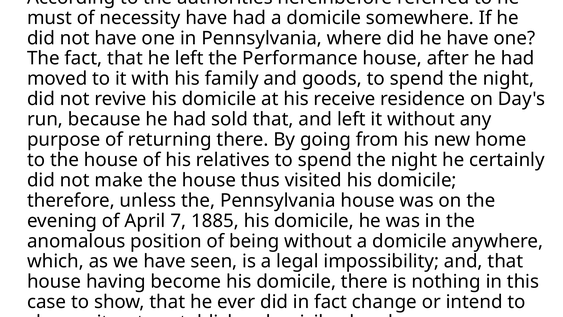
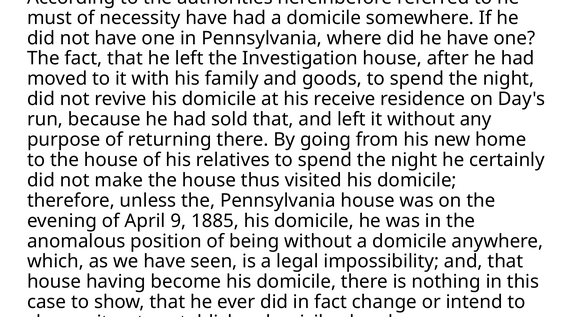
Performance: Performance -> Investigation
7: 7 -> 9
